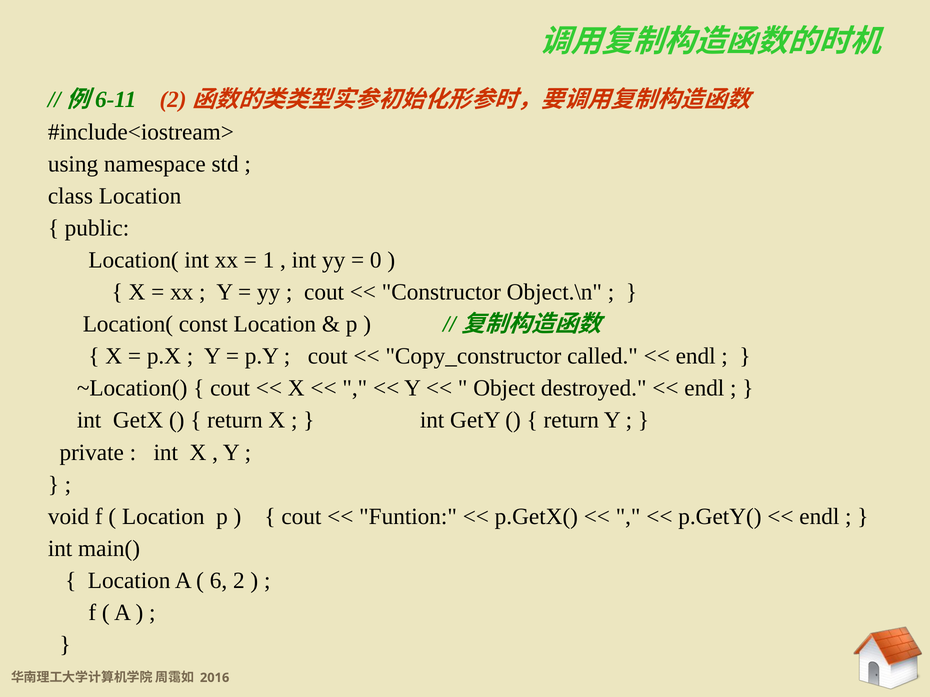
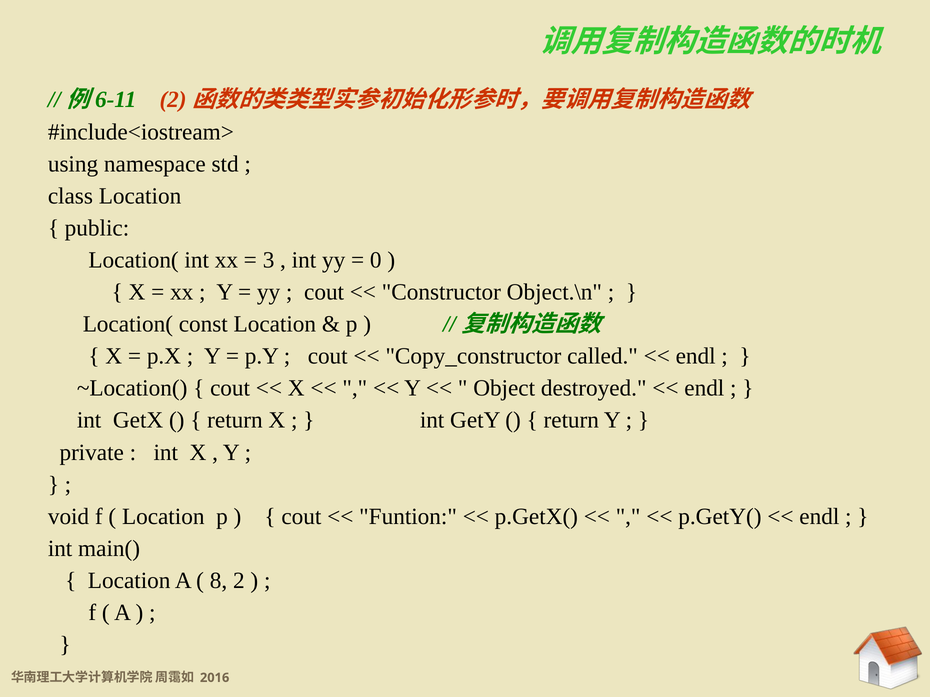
1: 1 -> 3
6: 6 -> 8
